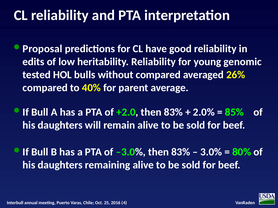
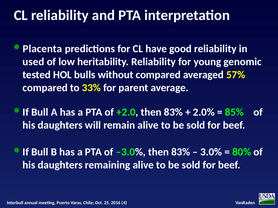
Proposal: Proposal -> Placenta
edits: edits -> used
26%: 26% -> 57%
40%: 40% -> 33%
